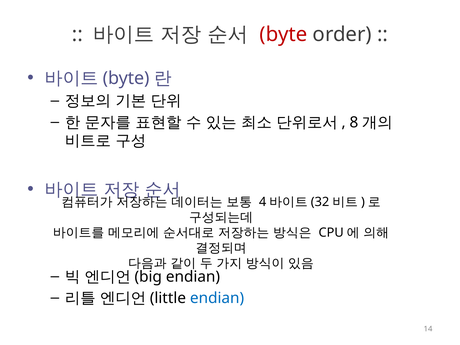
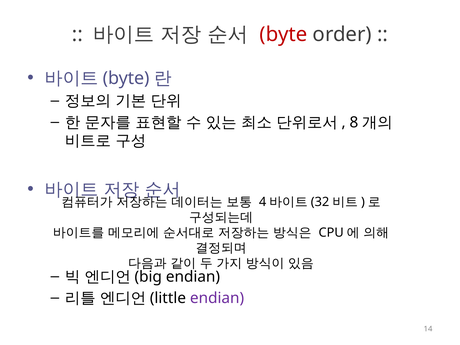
endian at (217, 298) colour: blue -> purple
